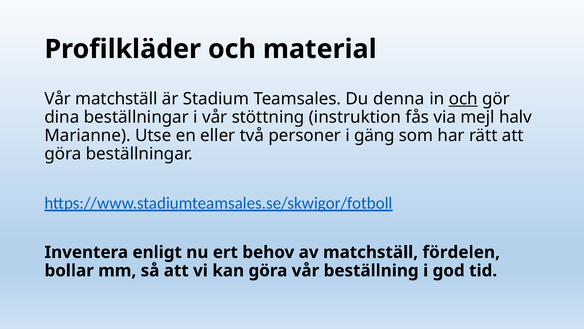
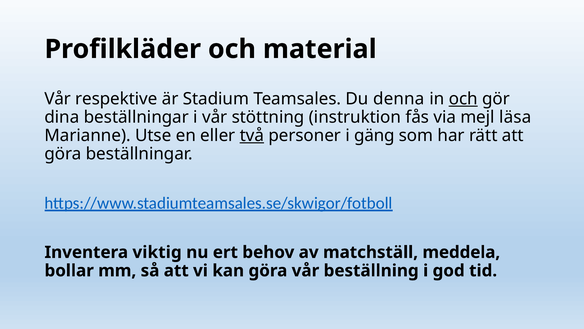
Vår matchställ: matchställ -> respektive
halv: halv -> läsa
två underline: none -> present
enligt: enligt -> viktig
fördelen: fördelen -> meddela
